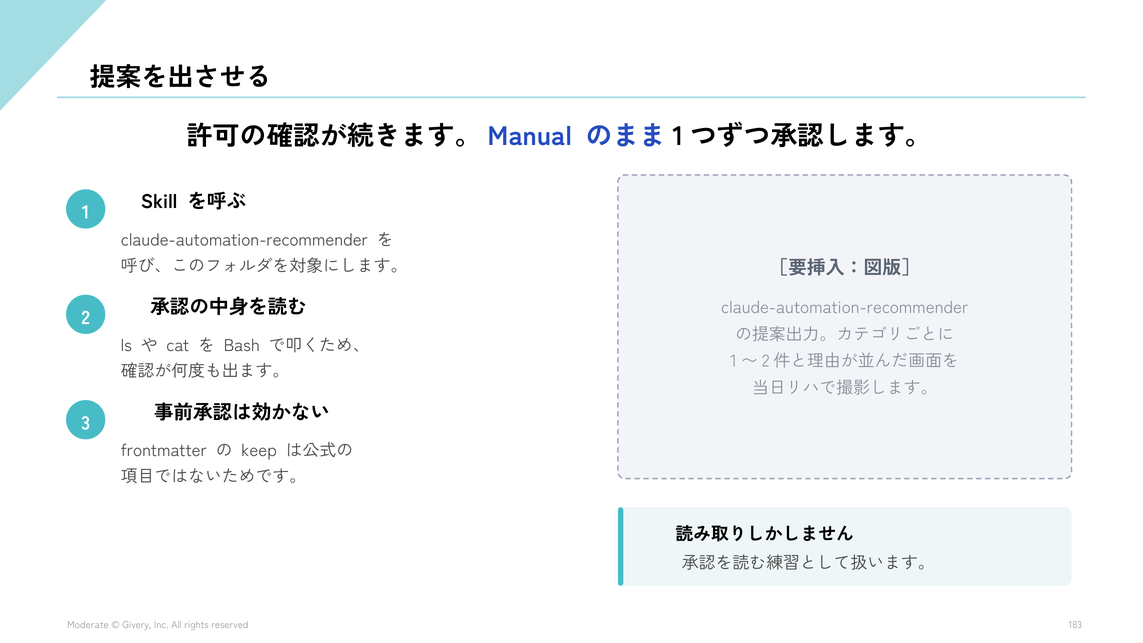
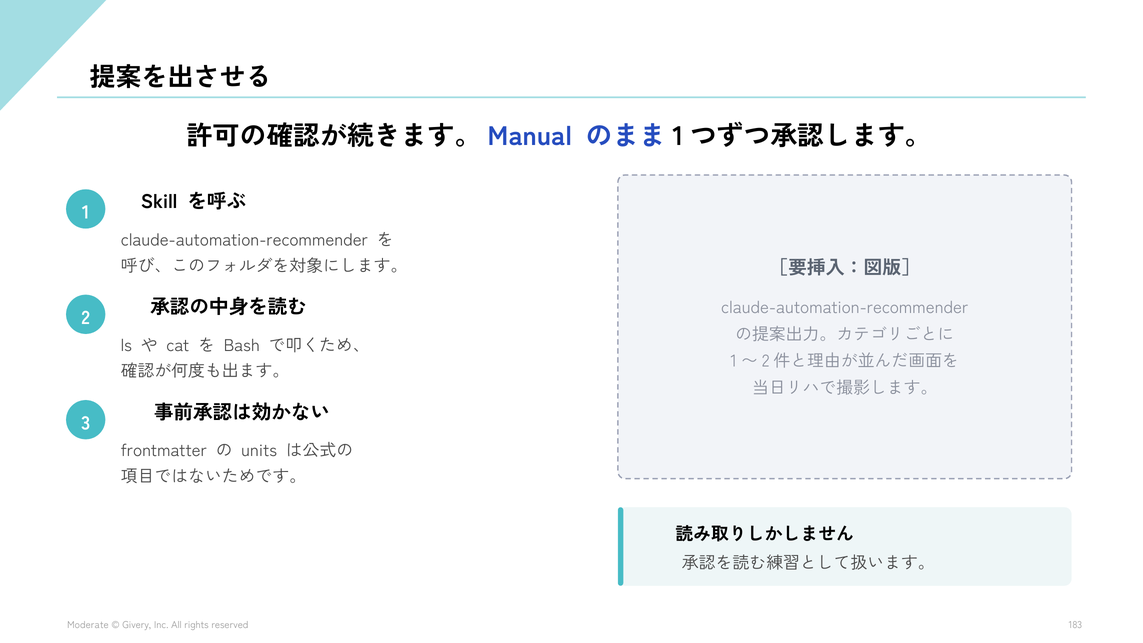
keep: keep -> units
